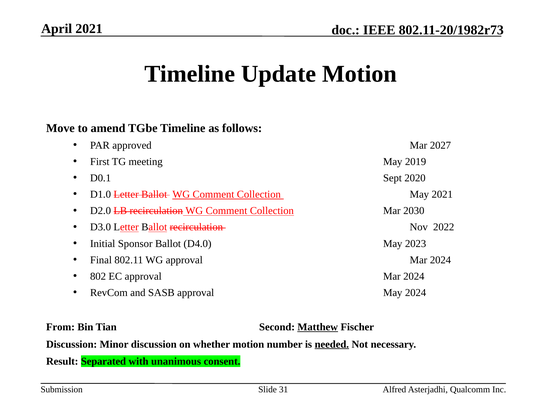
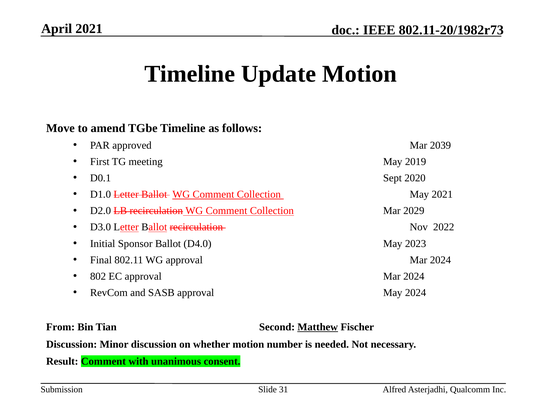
2027: 2027 -> 2039
2030: 2030 -> 2029
needed underline: present -> none
Result Separated: Separated -> Comment
